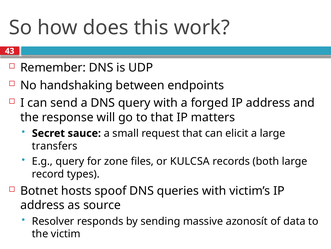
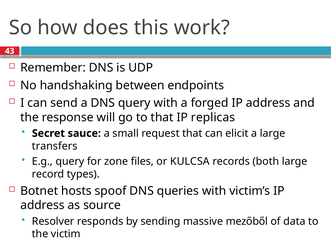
matters: matters -> replicas
azonosít: azonosít -> mezőből
